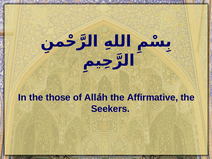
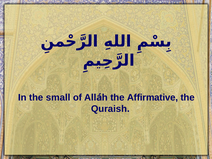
those: those -> small
Seekers: Seekers -> Quraish
